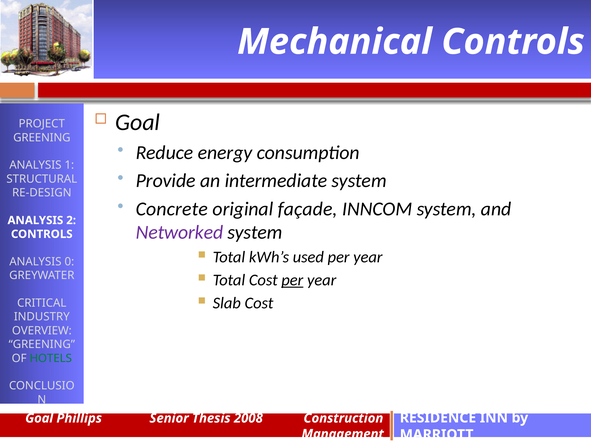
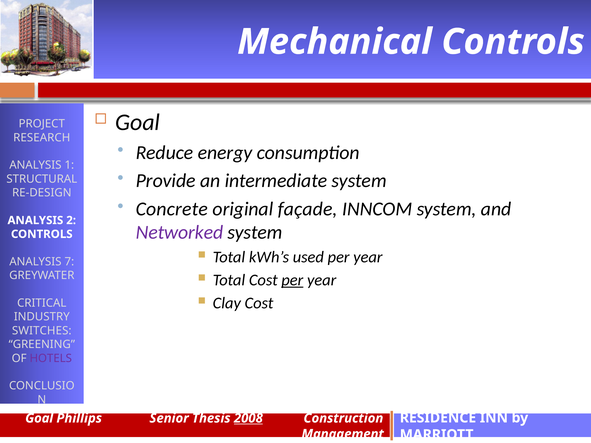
GREENING at (42, 138): GREENING -> RESEARCH
0: 0 -> 7
Slab: Slab -> Clay
OVERVIEW: OVERVIEW -> SWITCHES
HOTELS colour: green -> purple
2008 underline: none -> present
